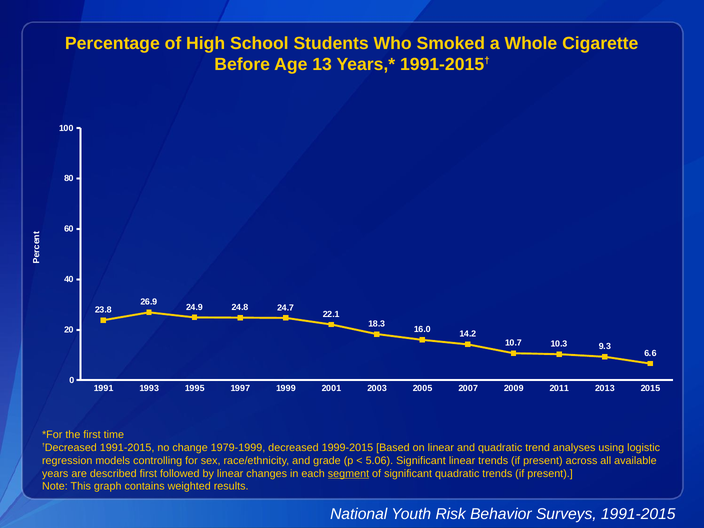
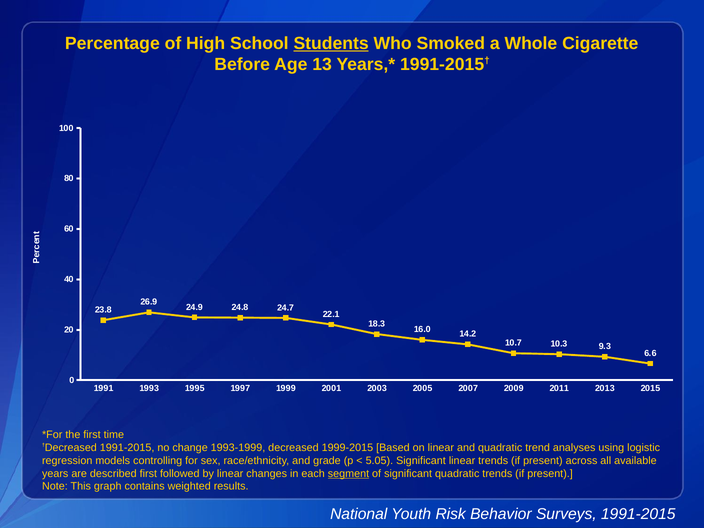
Students underline: none -> present
1979-1999: 1979-1999 -> 1993-1999
5.06: 5.06 -> 5.05
